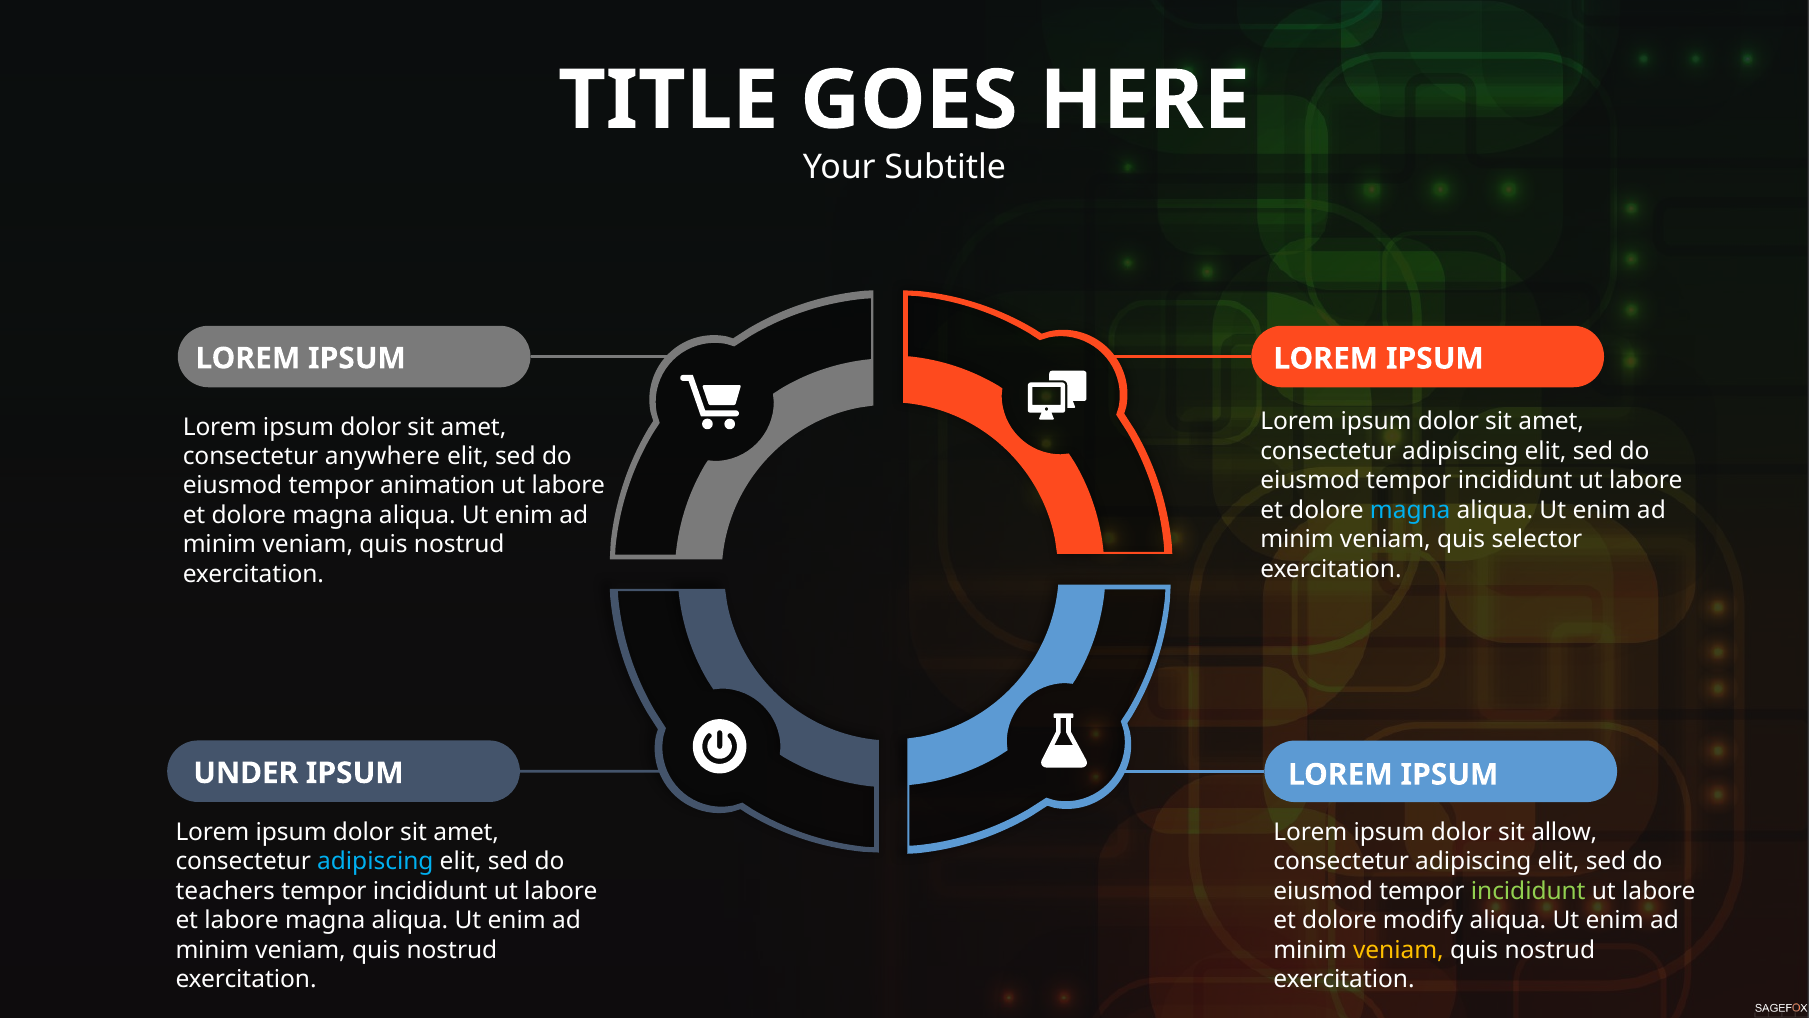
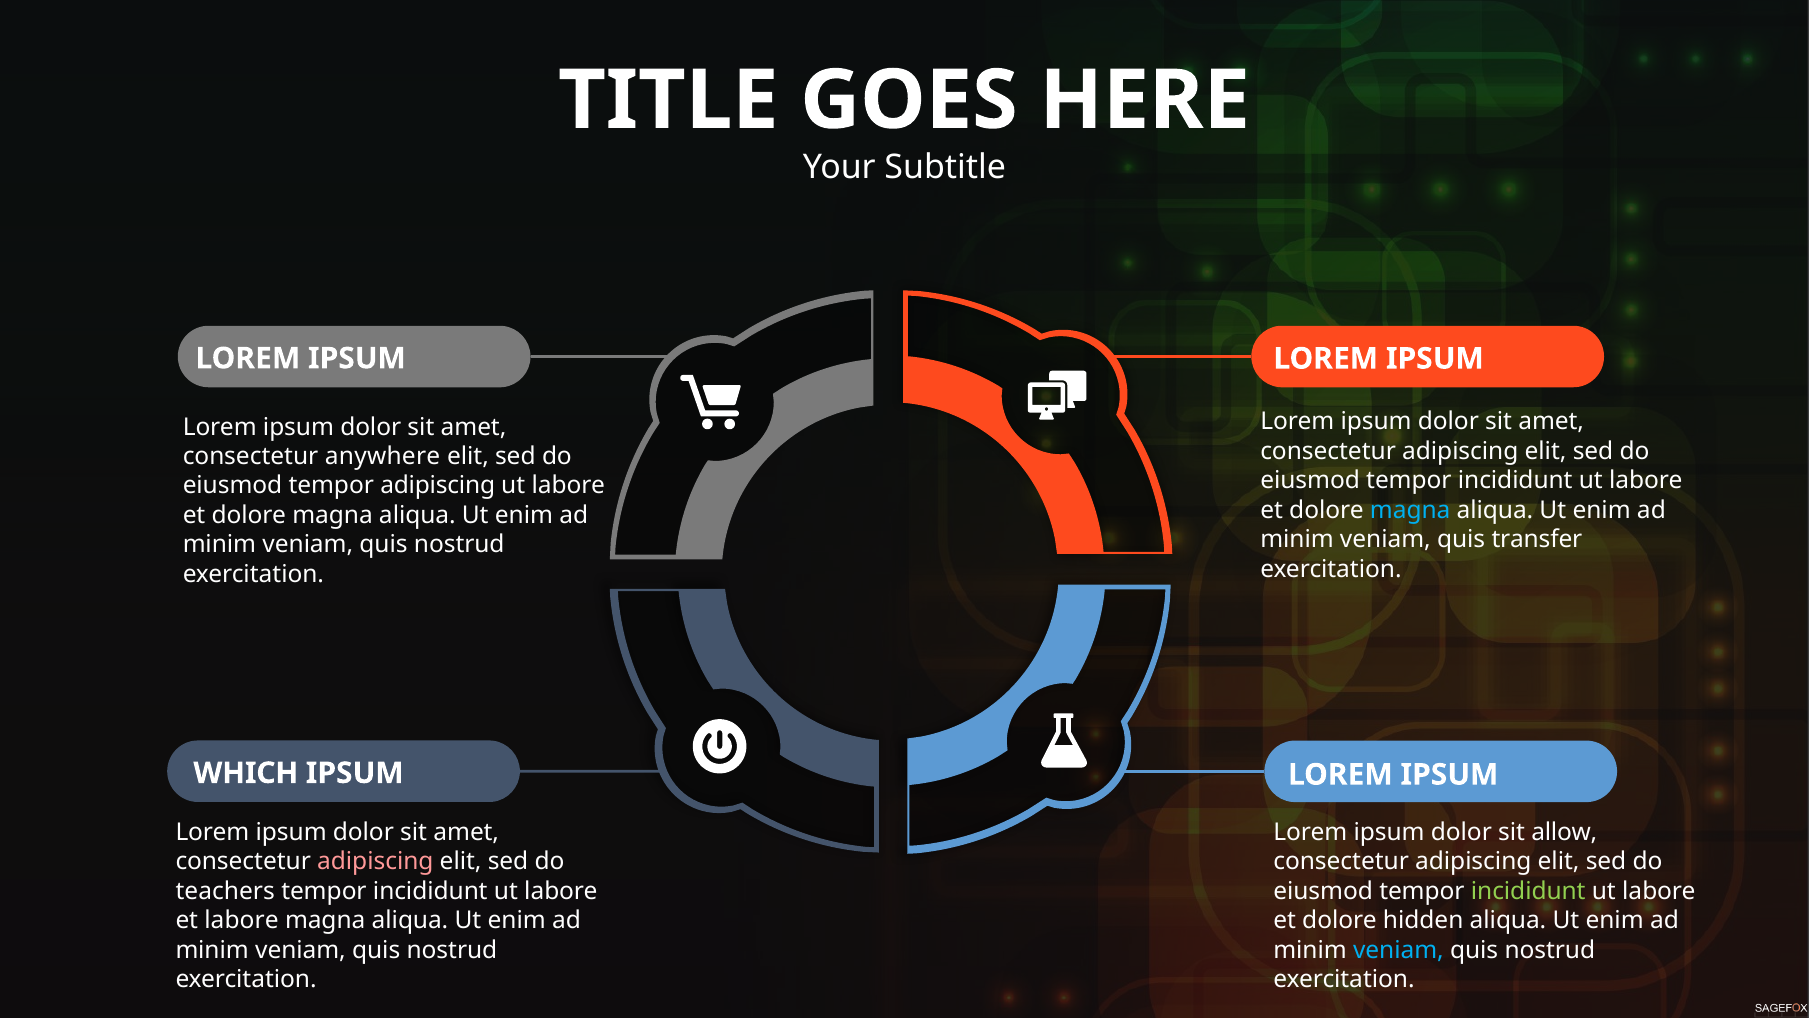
tempor animation: animation -> adipiscing
selector: selector -> transfer
UNDER: UNDER -> WHICH
adipiscing at (375, 861) colour: light blue -> pink
modify: modify -> hidden
veniam at (1398, 950) colour: yellow -> light blue
